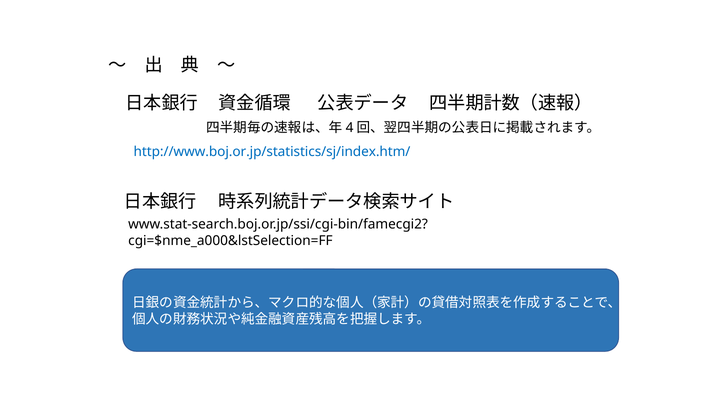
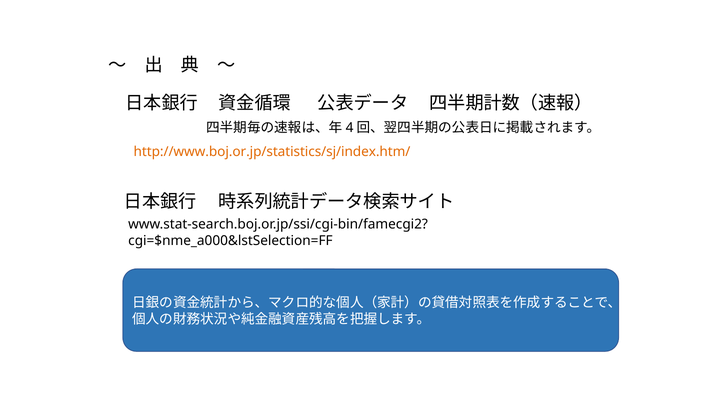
http://www.boj.or.jp/statistics/sj/index.htm/ colour: blue -> orange
